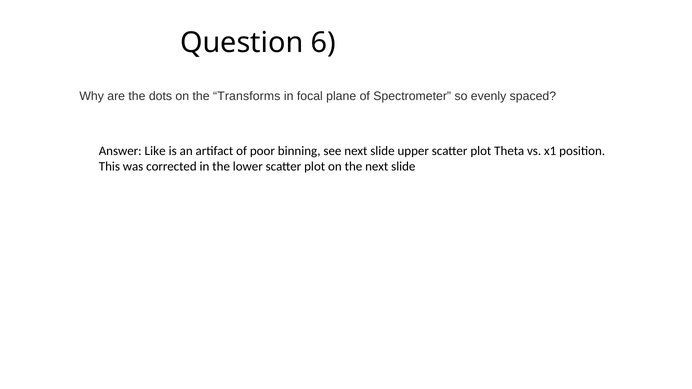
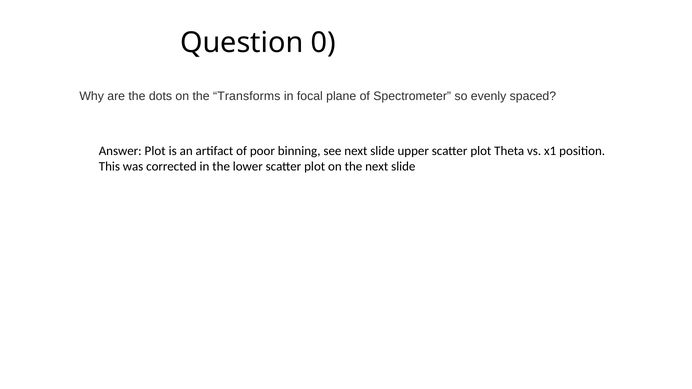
6: 6 -> 0
Answer Like: Like -> Plot
